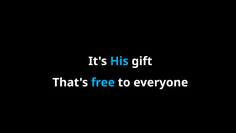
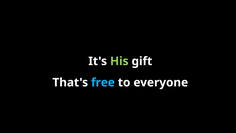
His colour: light blue -> light green
